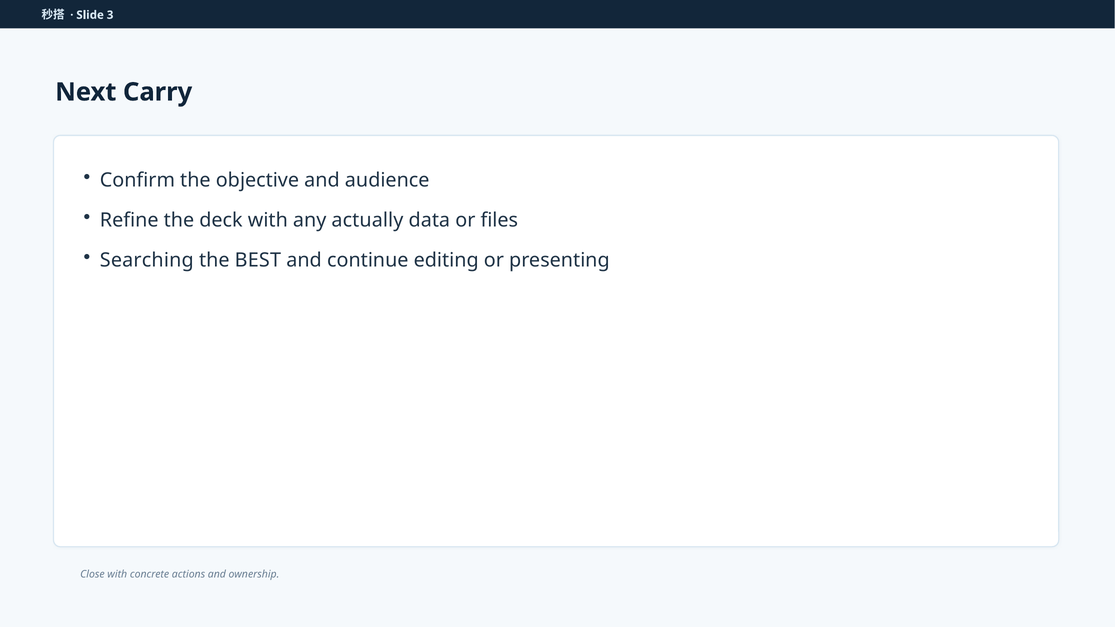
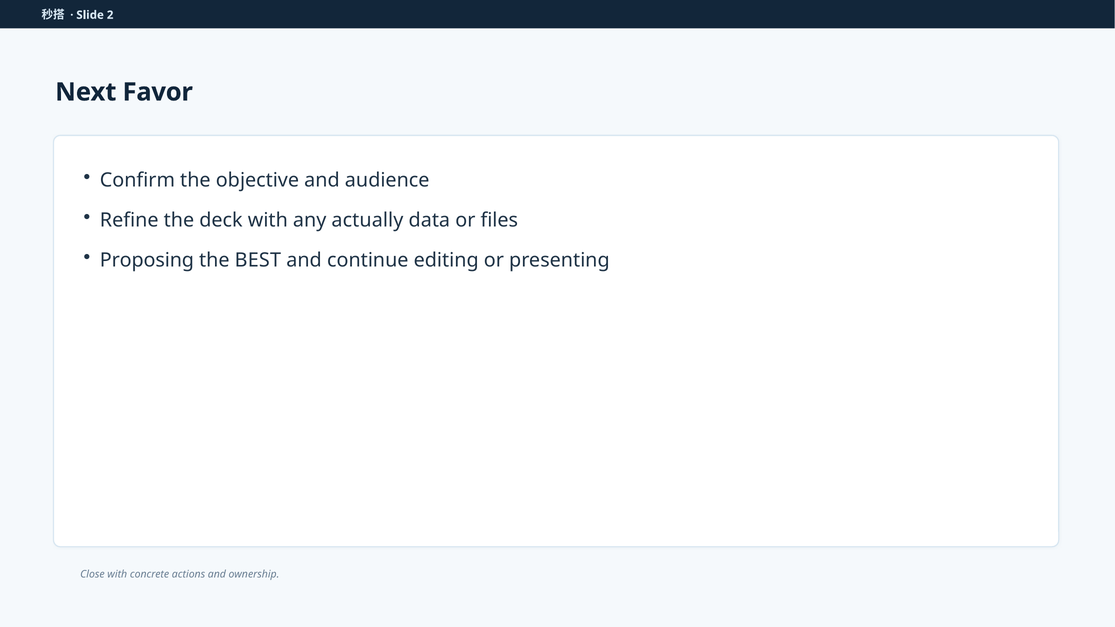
3: 3 -> 2
Carry: Carry -> Favor
Searching: Searching -> Proposing
